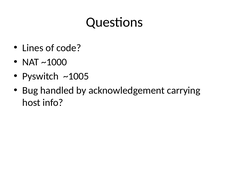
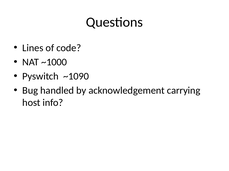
~1005: ~1005 -> ~1090
